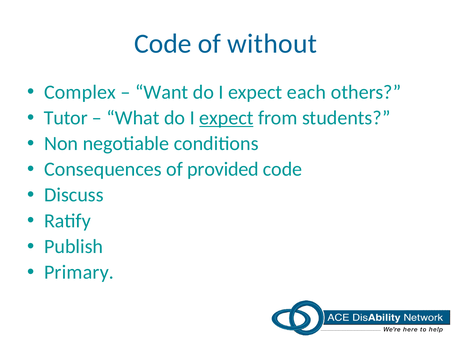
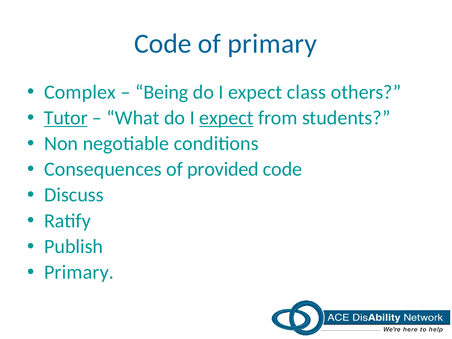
of without: without -> primary
Want: Want -> Being
each: each -> class
Tutor underline: none -> present
